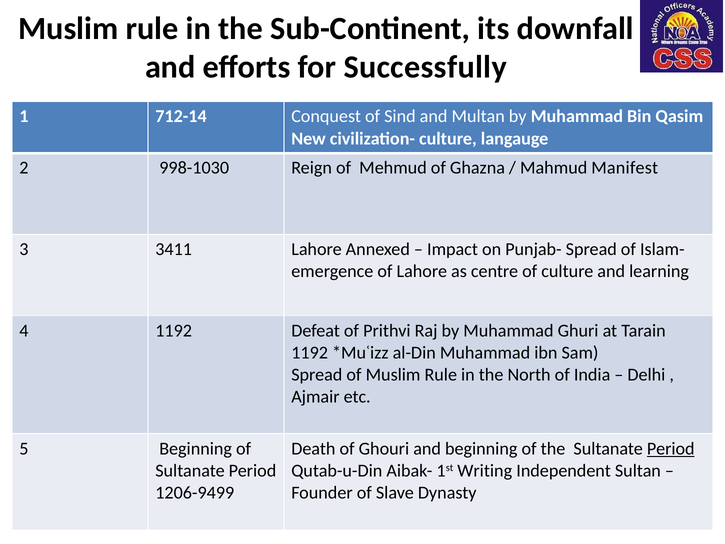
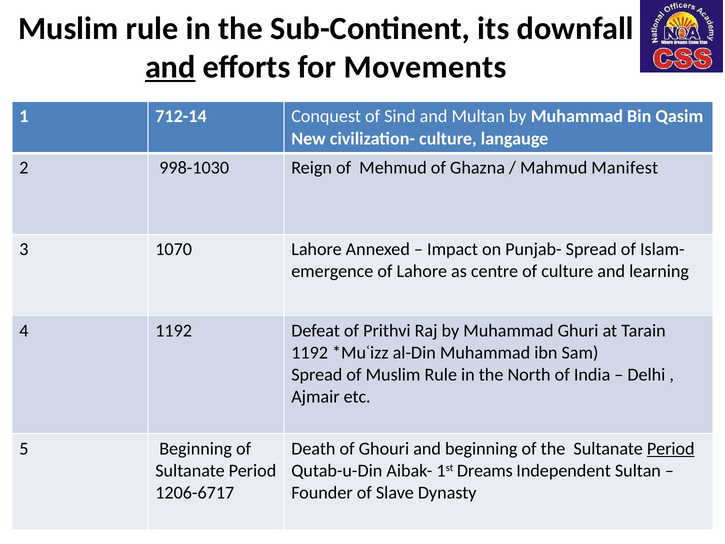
and at (170, 67) underline: none -> present
Successfully: Successfully -> Movements
3411: 3411 -> 1070
Writing: Writing -> Dreams
1206-9499: 1206-9499 -> 1206-6717
